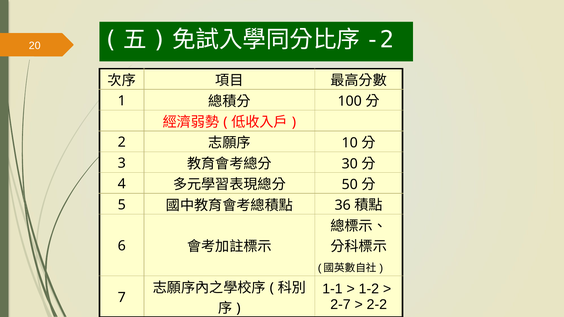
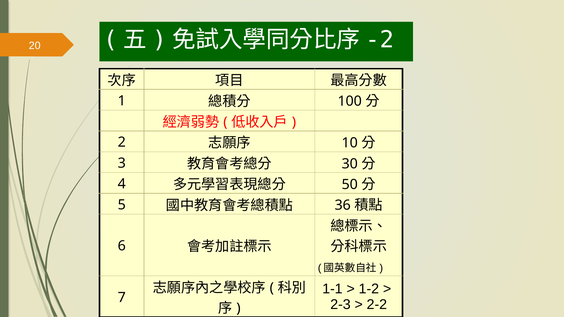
2-7: 2-7 -> 2-3
